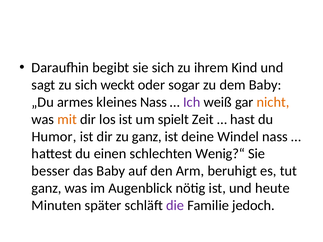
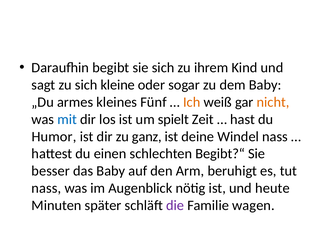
weckt: weckt -> kleine
kleines Nass: Nass -> Fünf
Ich colour: purple -> orange
mit colour: orange -> blue
Wenig?“: Wenig?“ -> Begibt?“
ganz at (46, 188): ganz -> nass
jedoch: jedoch -> wagen
